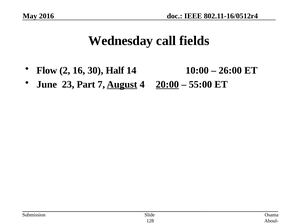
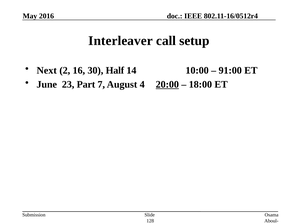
Wednesday: Wednesday -> Interleaver
fields: fields -> setup
Flow: Flow -> Next
26:00: 26:00 -> 91:00
August underline: present -> none
55:00: 55:00 -> 18:00
